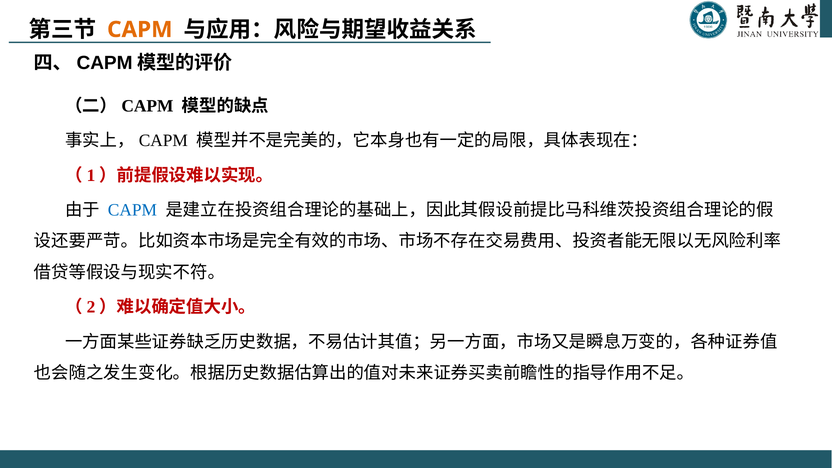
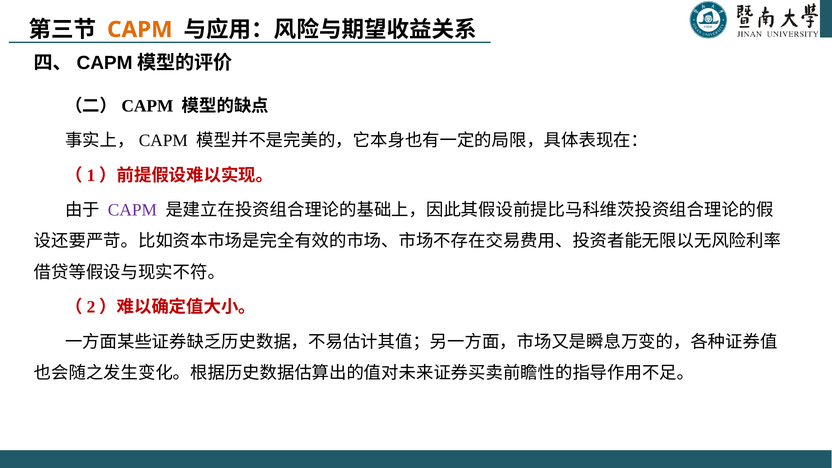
CAPM at (132, 210) colour: blue -> purple
